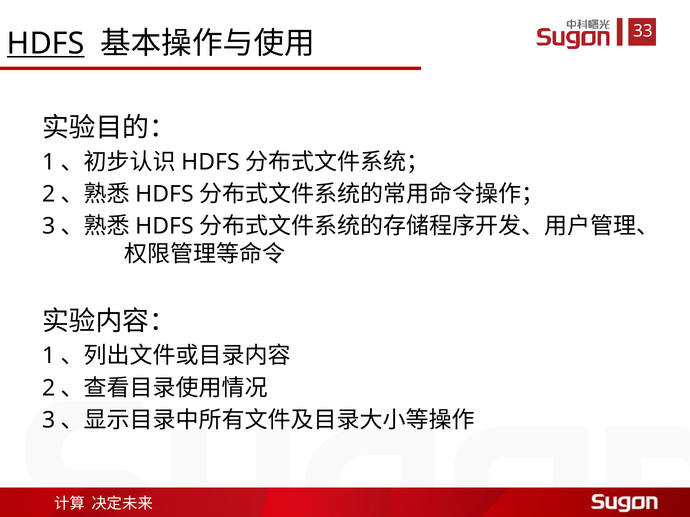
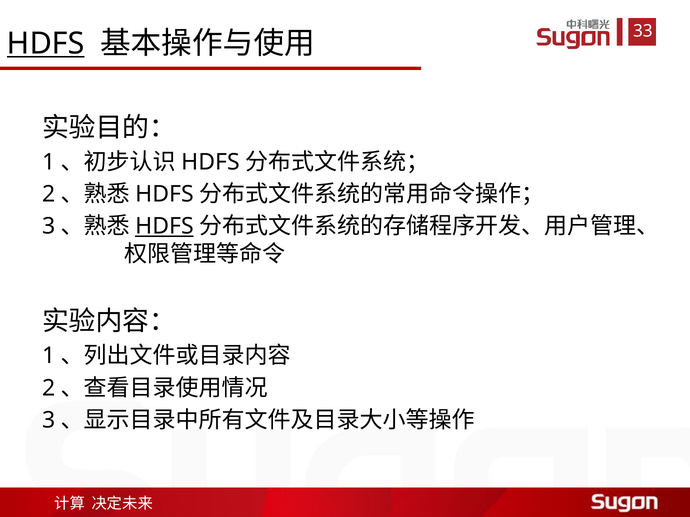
HDFS at (164, 227) underline: none -> present
